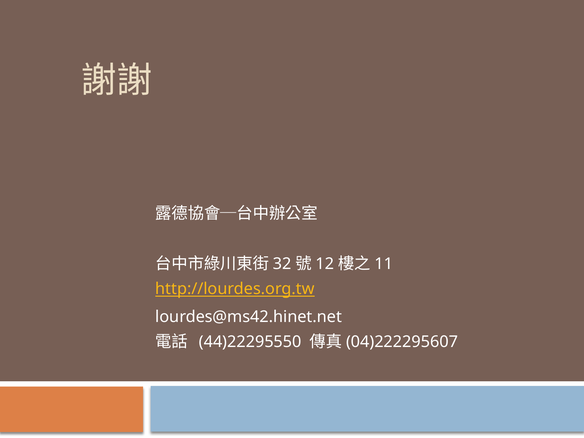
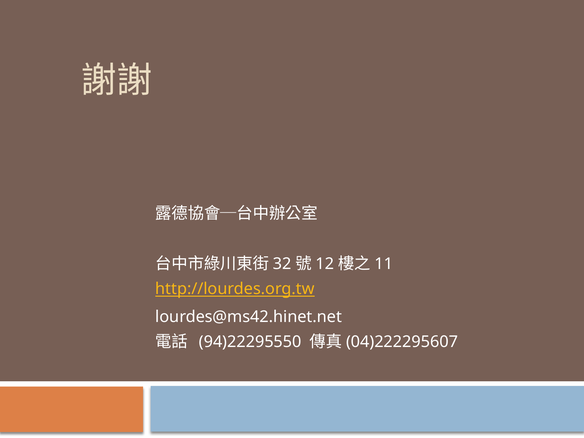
44)22295550: 44)22295550 -> 94)22295550
